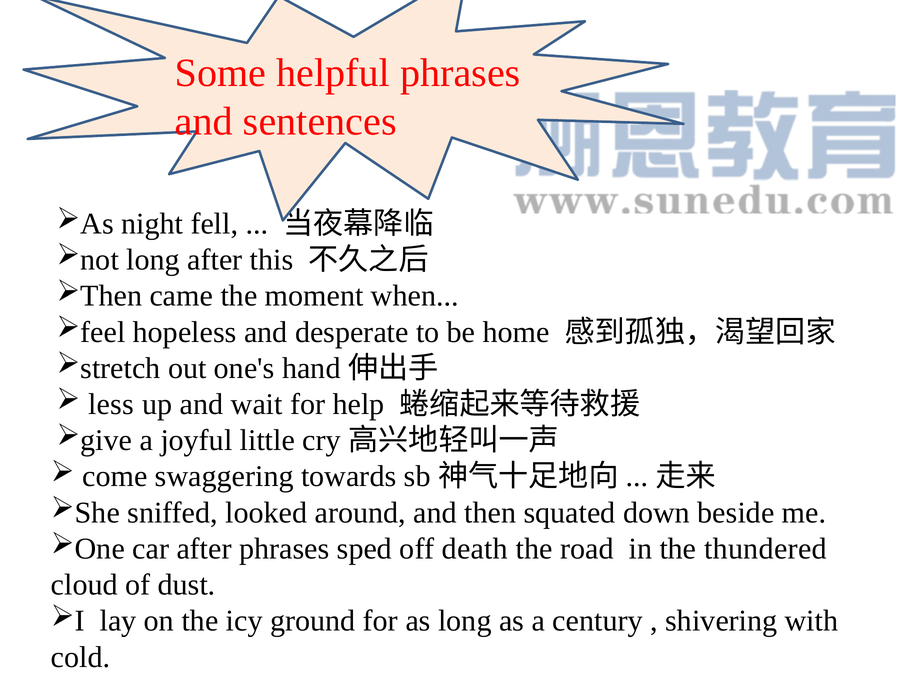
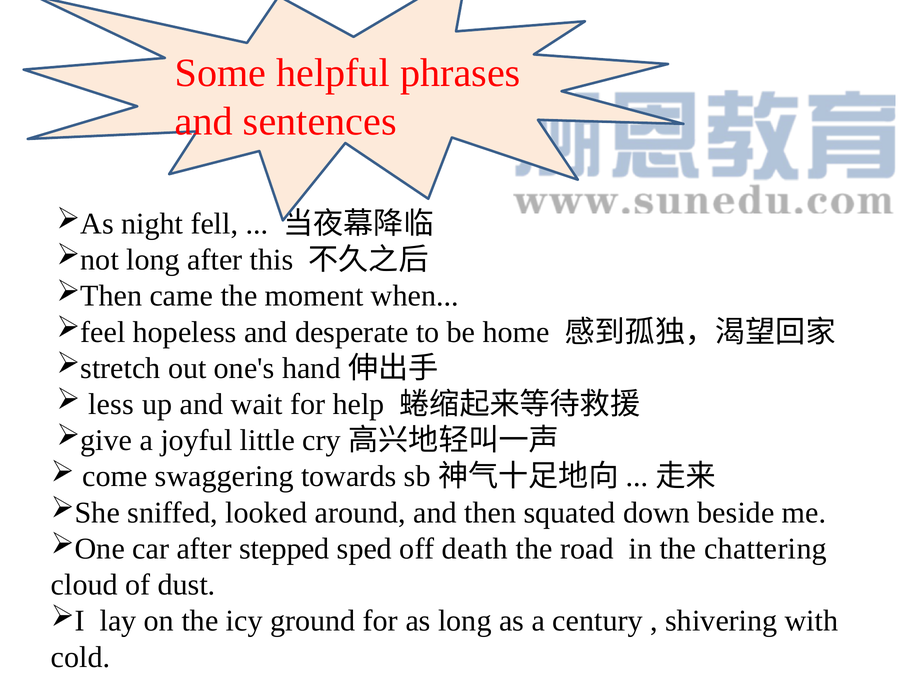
after phrases: phrases -> stepped
thundered: thundered -> chattering
